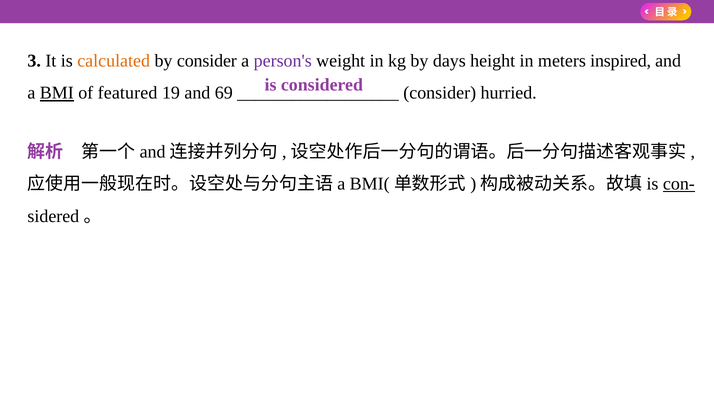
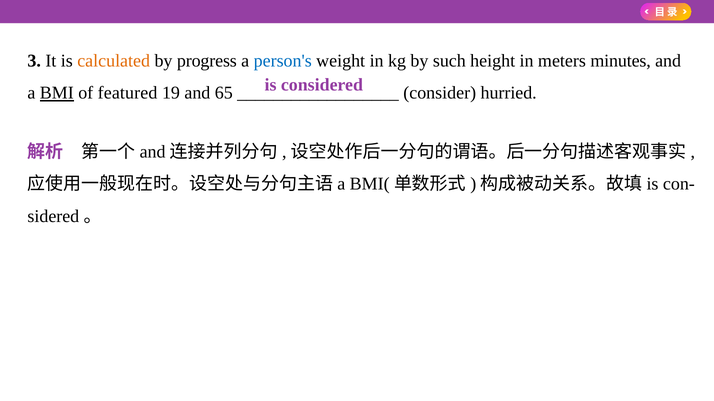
by consider: consider -> progress
person's colour: purple -> blue
days: days -> such
inspired: inspired -> minutes
69: 69 -> 65
con- underline: present -> none
